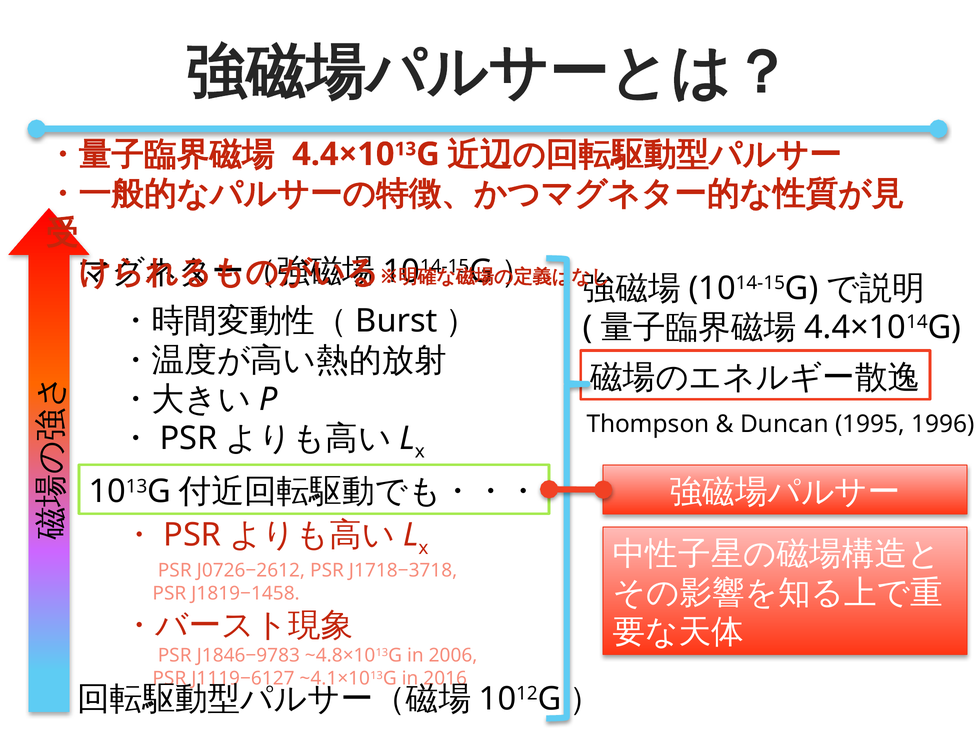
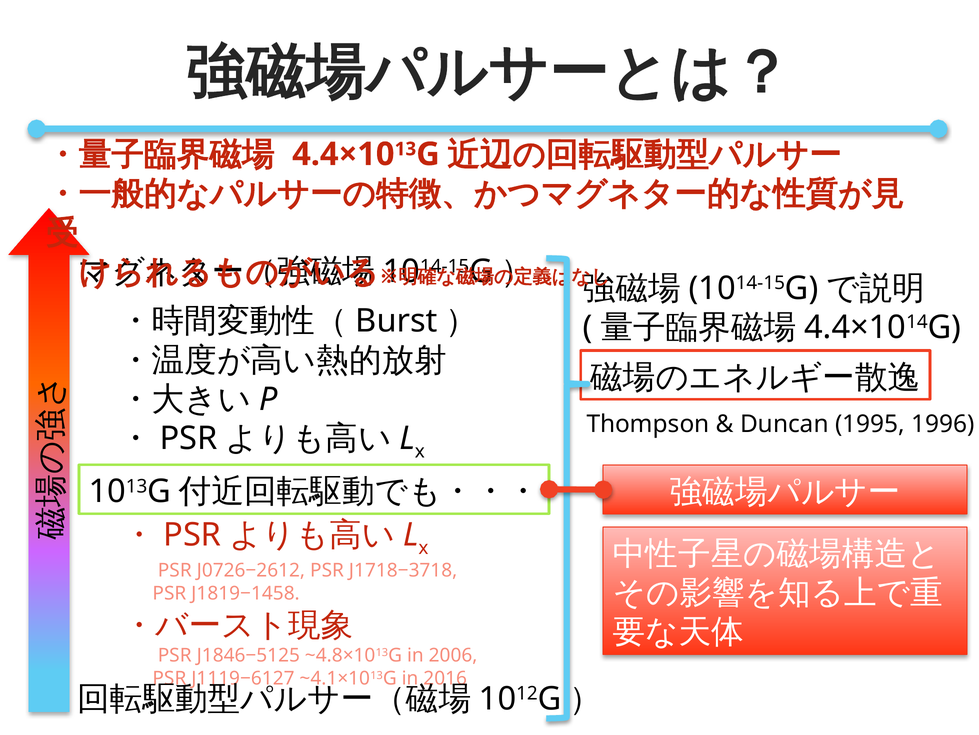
J1846−9783: J1846−9783 -> J1846−5125
